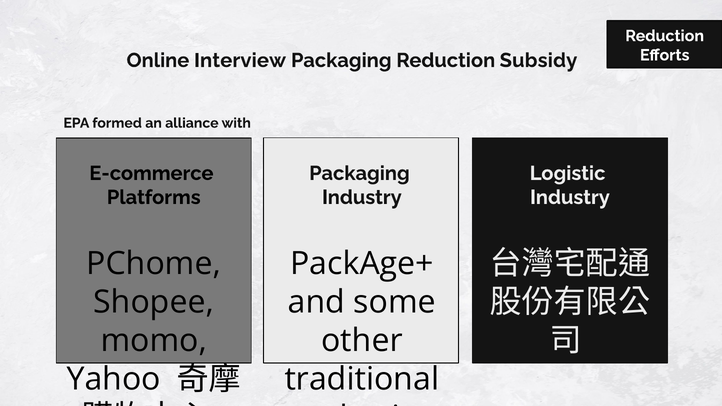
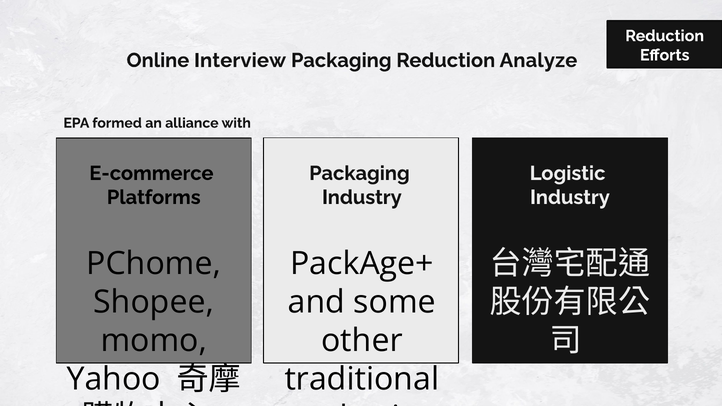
Subsidy: Subsidy -> Analyze
